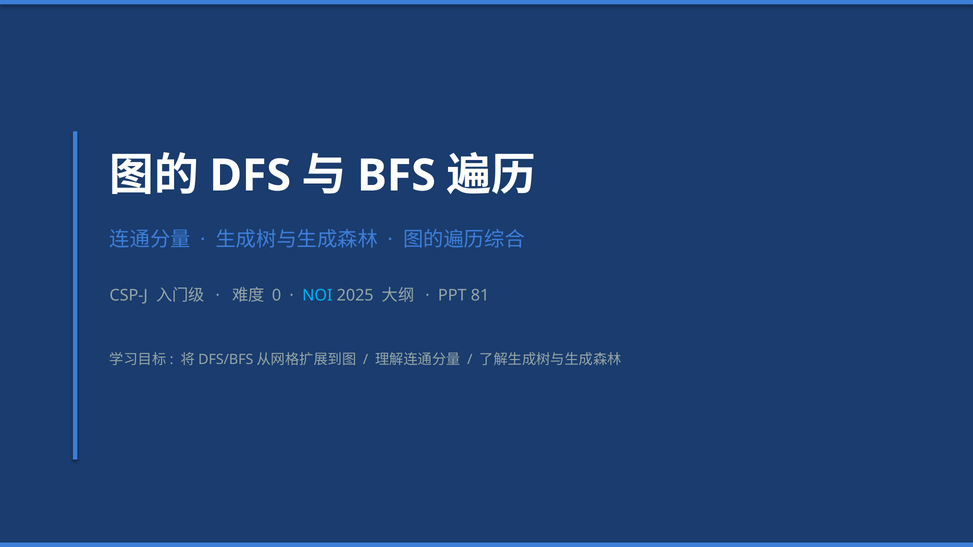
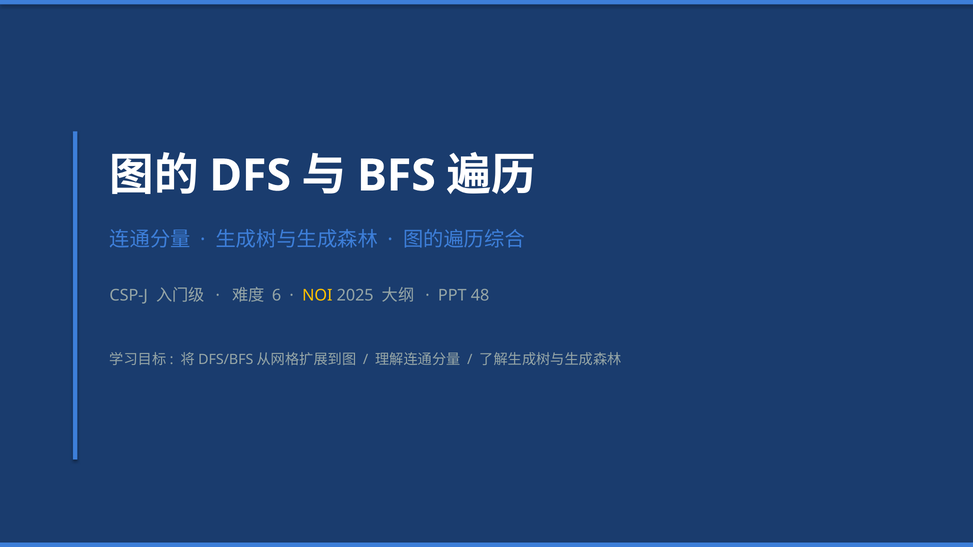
0: 0 -> 6
NOI colour: light blue -> yellow
81: 81 -> 48
